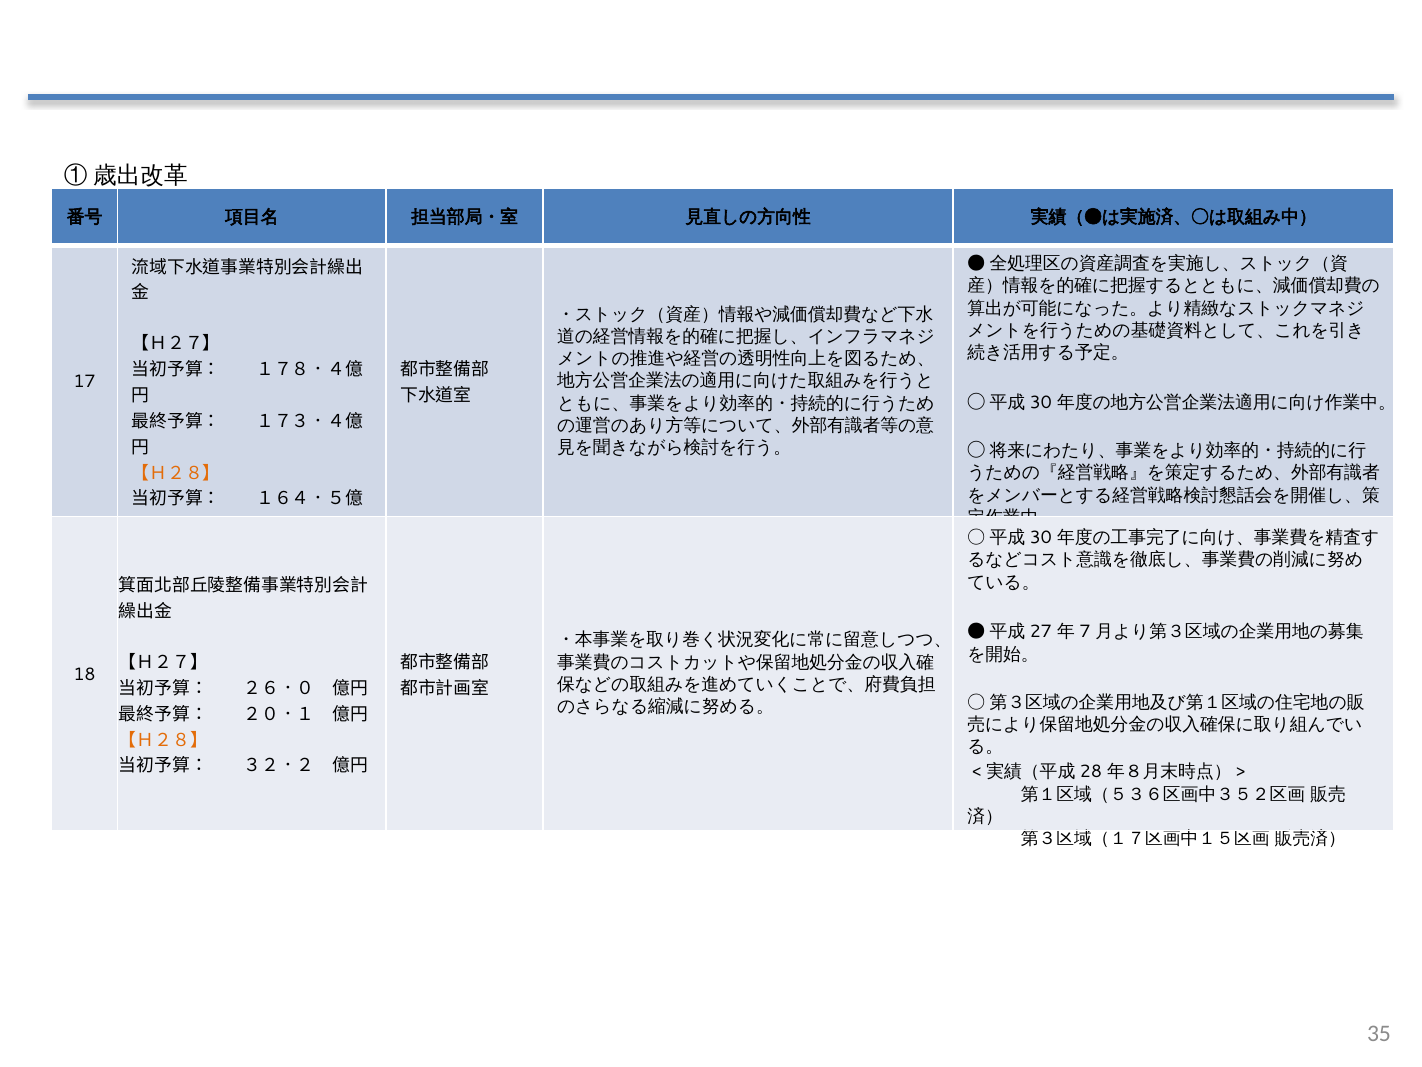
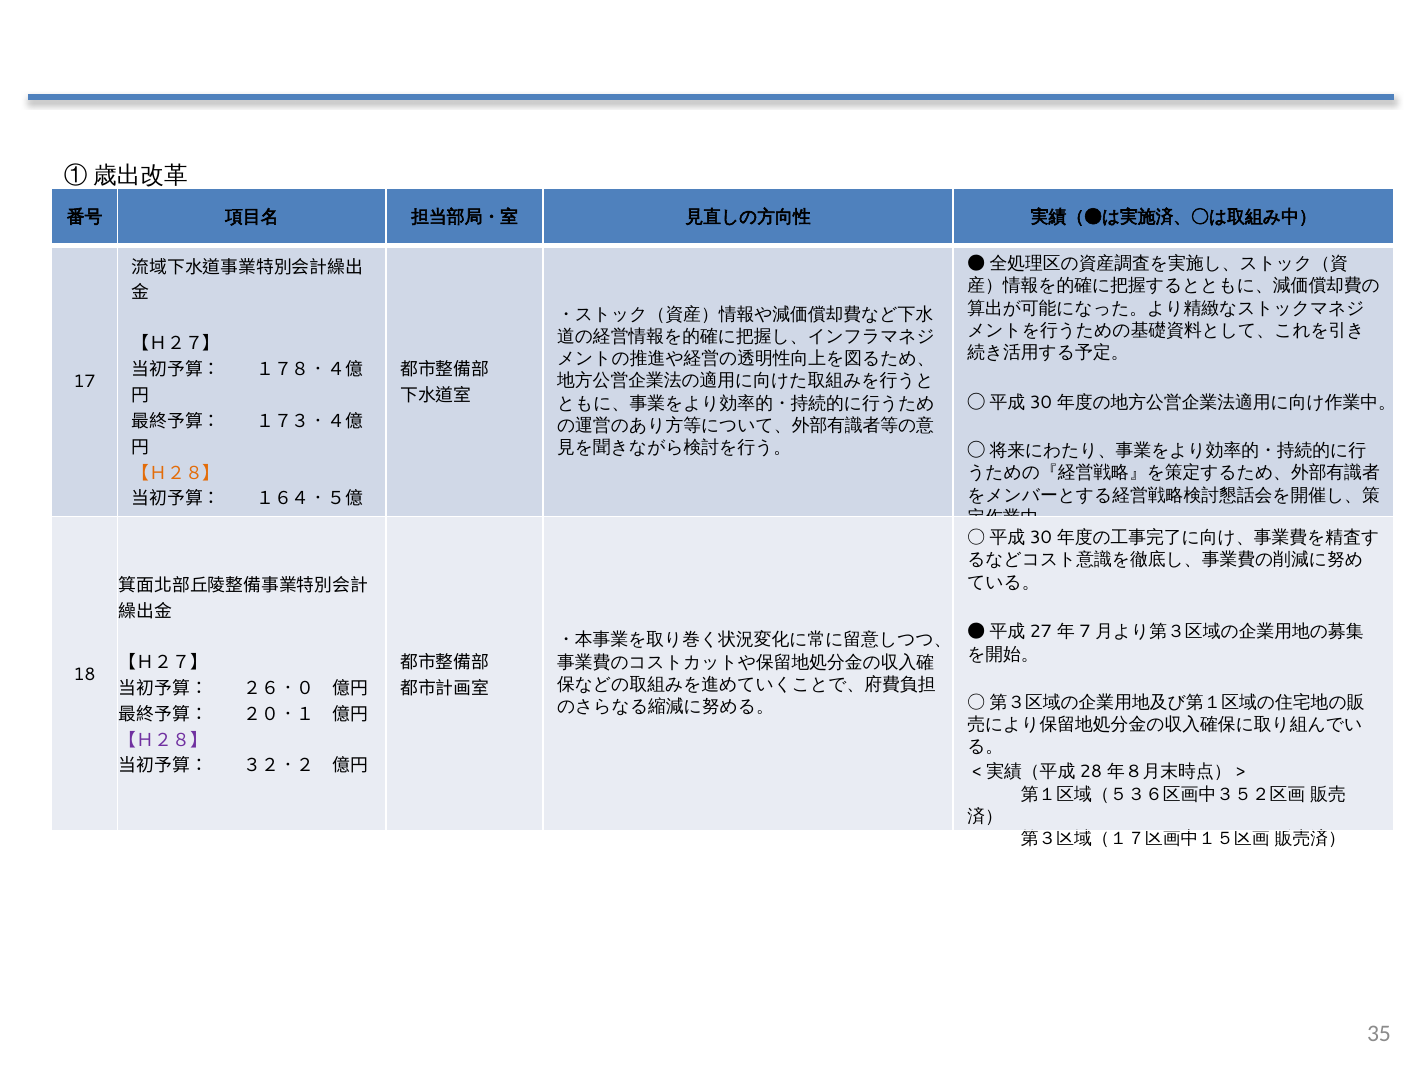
【Ｈ２８】 at (163, 740) colour: orange -> purple
